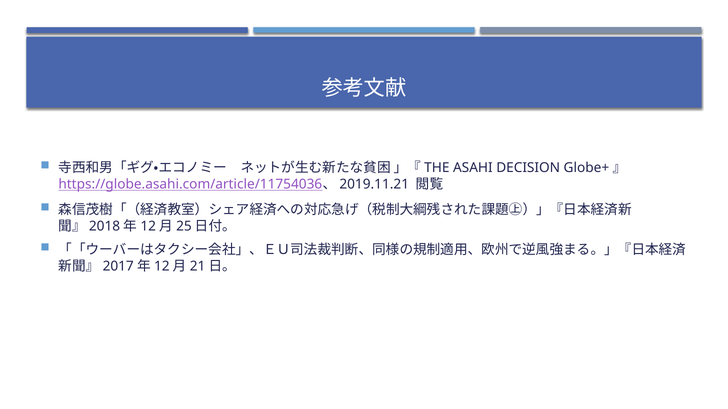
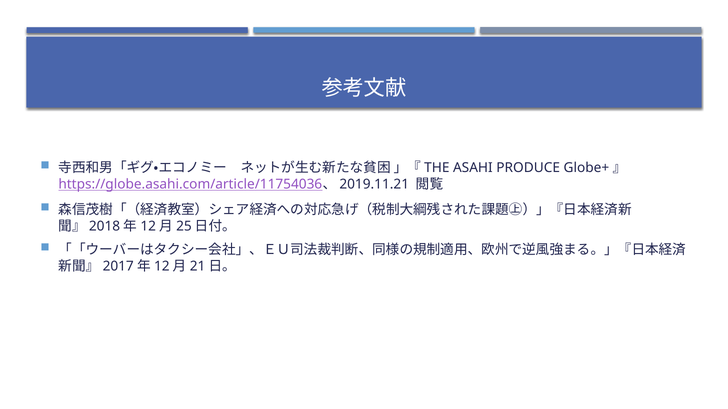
DECISION: DECISION -> PRODUCE
